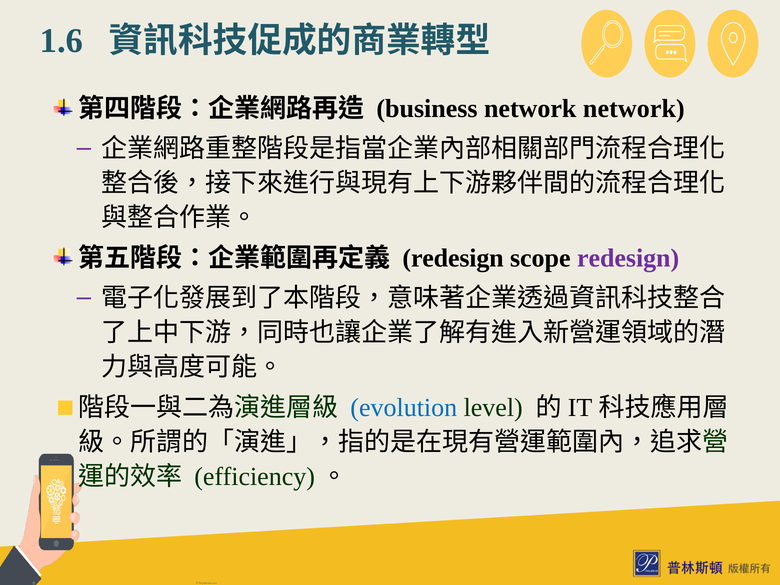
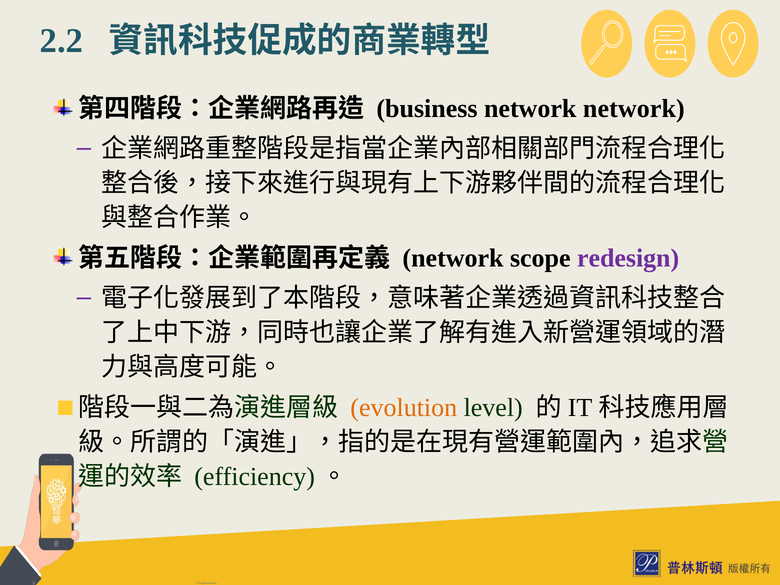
1.6: 1.6 -> 2.2
redesign at (453, 258): redesign -> network
evolution colour: blue -> orange
